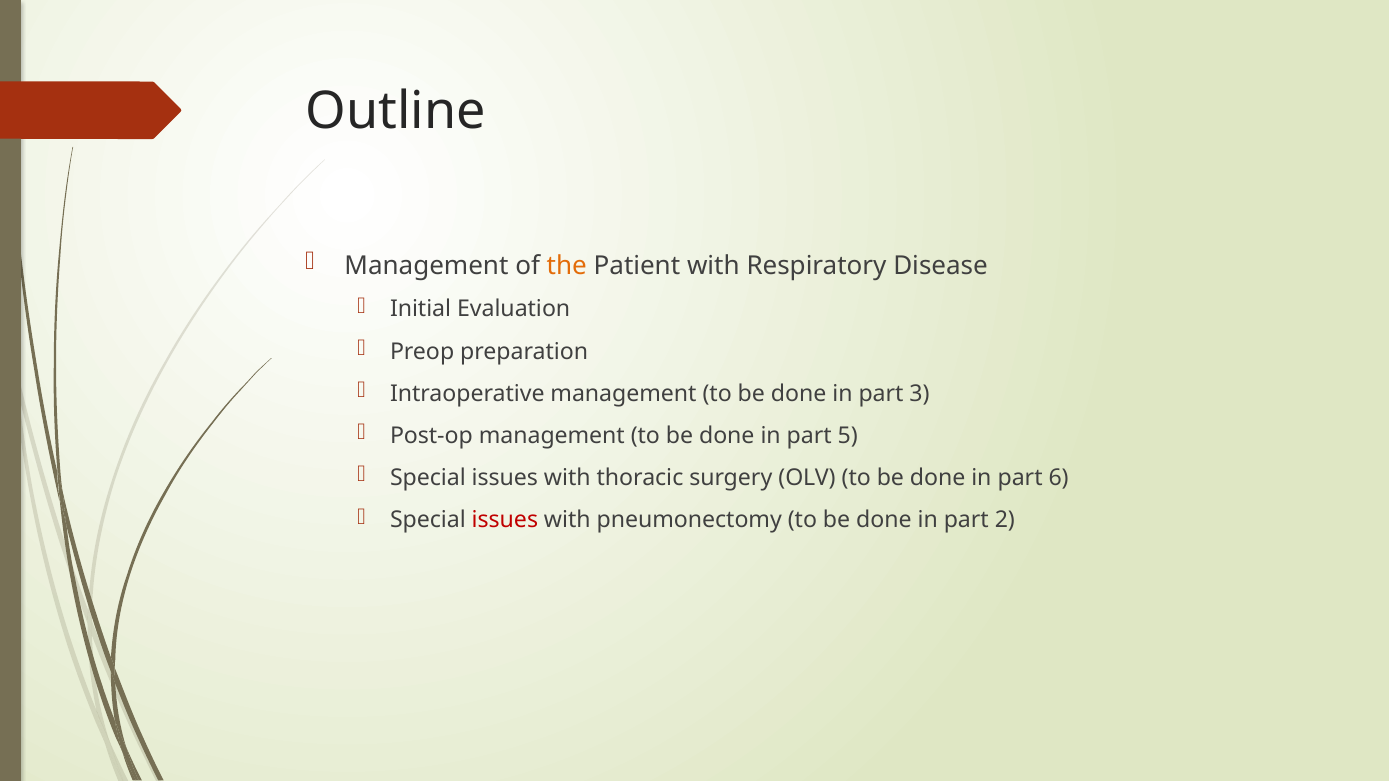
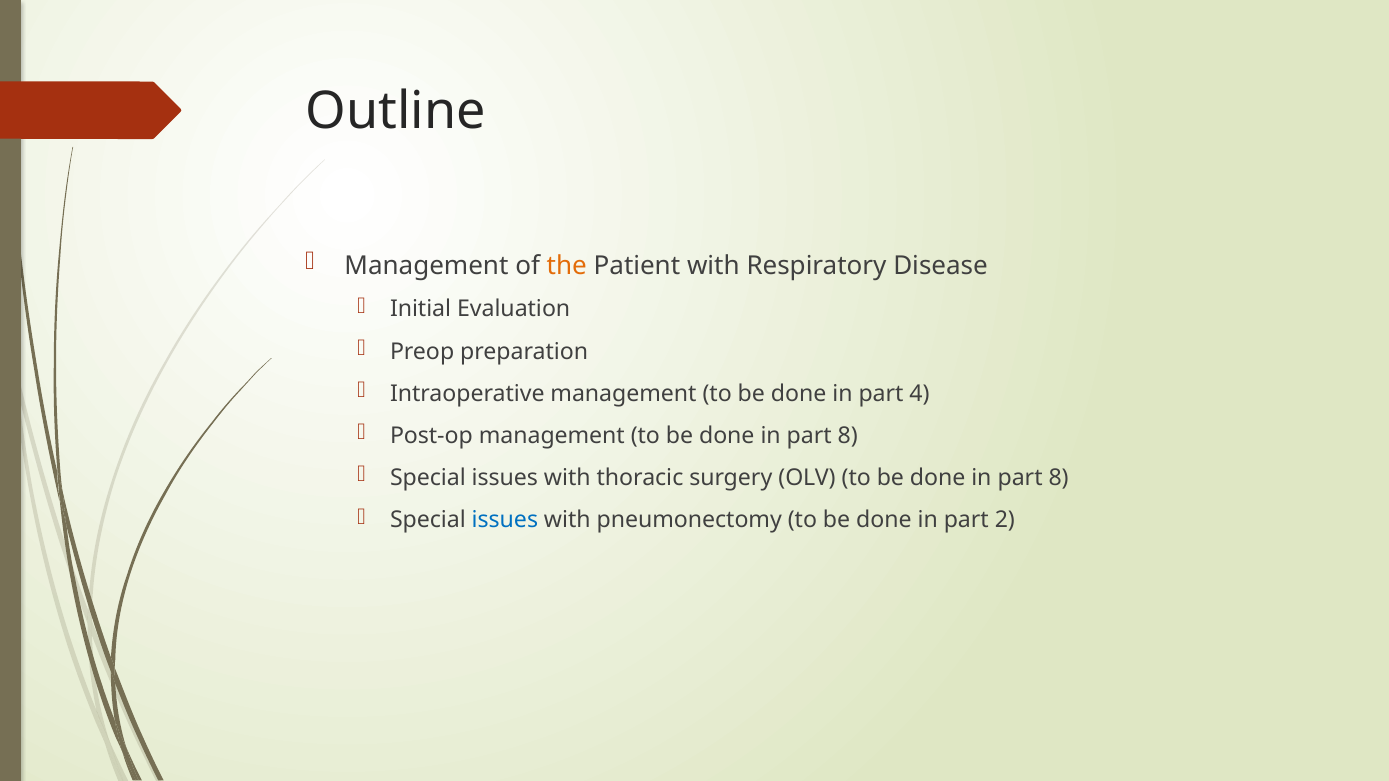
3: 3 -> 4
5 at (848, 436): 5 -> 8
6 at (1059, 478): 6 -> 8
issues at (505, 520) colour: red -> blue
